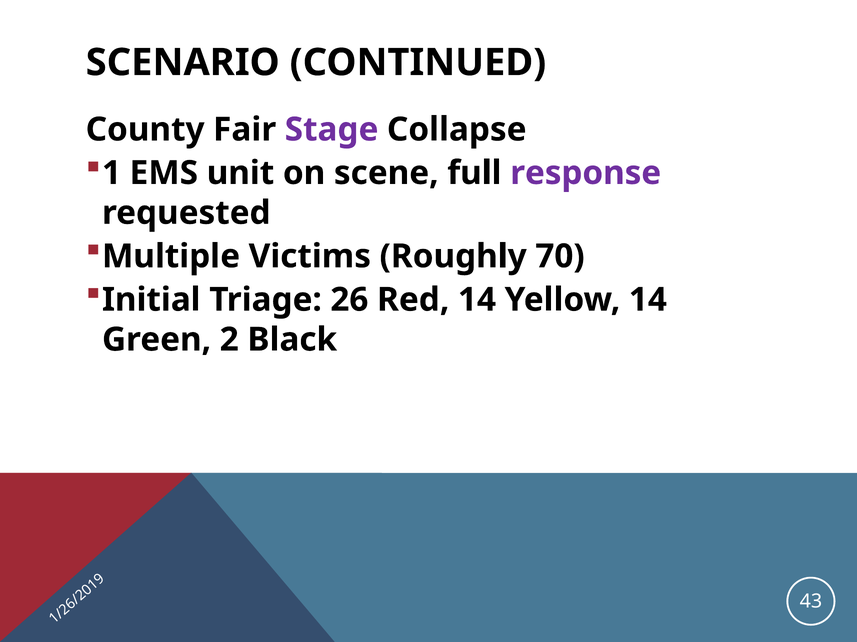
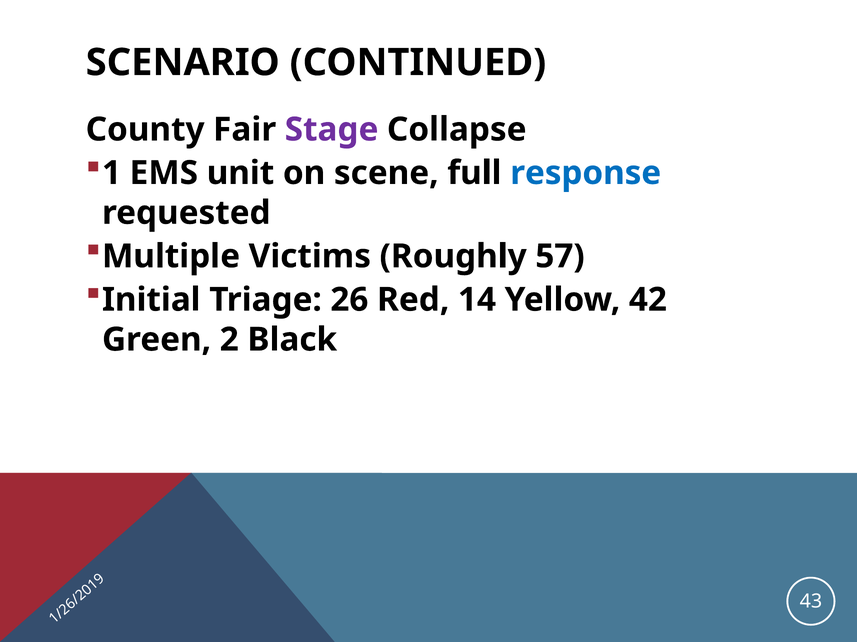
response colour: purple -> blue
70: 70 -> 57
Yellow 14: 14 -> 42
